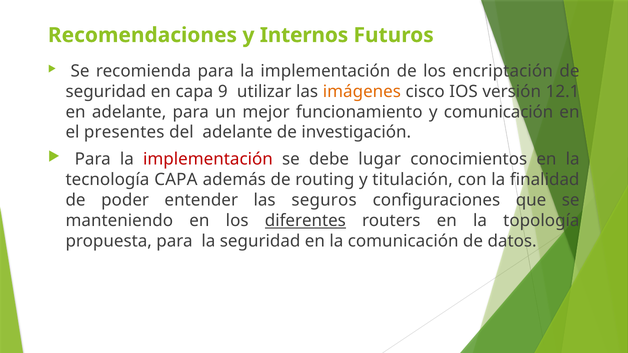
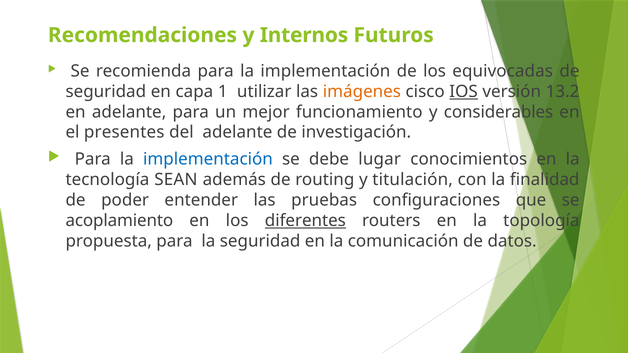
encriptación: encriptación -> equivocadas
9: 9 -> 1
IOS underline: none -> present
12.1: 12.1 -> 13.2
y comunicación: comunicación -> considerables
implementación at (208, 159) colour: red -> blue
tecnología CAPA: CAPA -> SEAN
seguros: seguros -> pruebas
manteniendo: manteniendo -> acoplamiento
